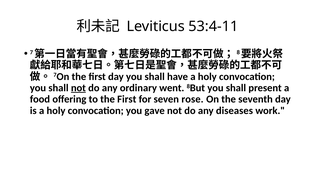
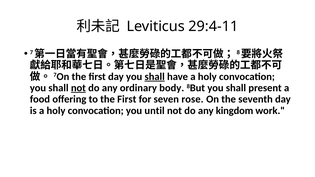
53:4-11: 53:4-11 -> 29:4-11
shall at (155, 77) underline: none -> present
went: went -> body
gave: gave -> until
diseases: diseases -> kingdom
